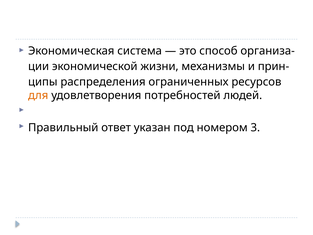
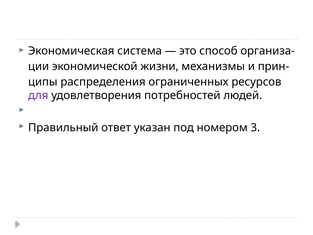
для colour: orange -> purple
